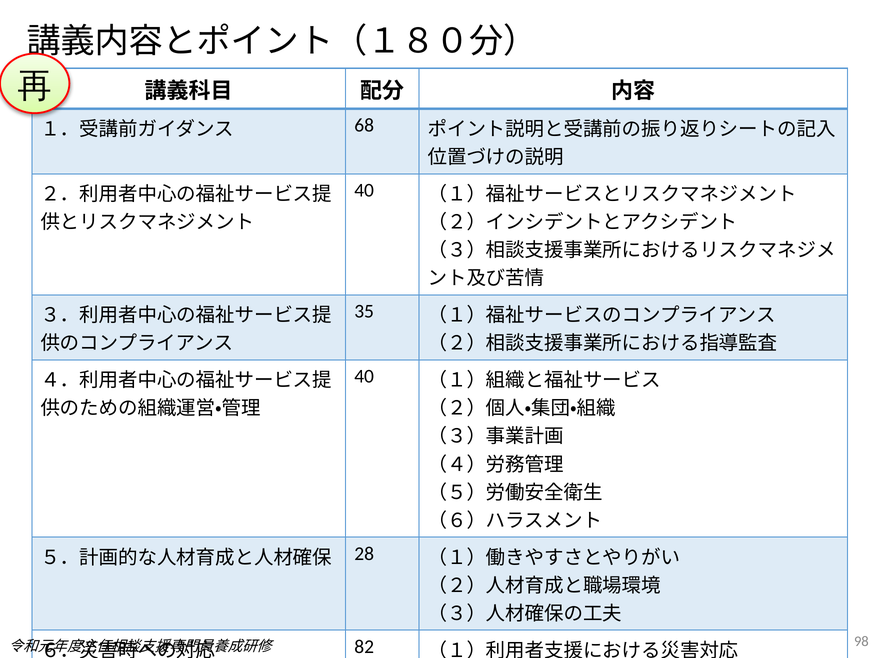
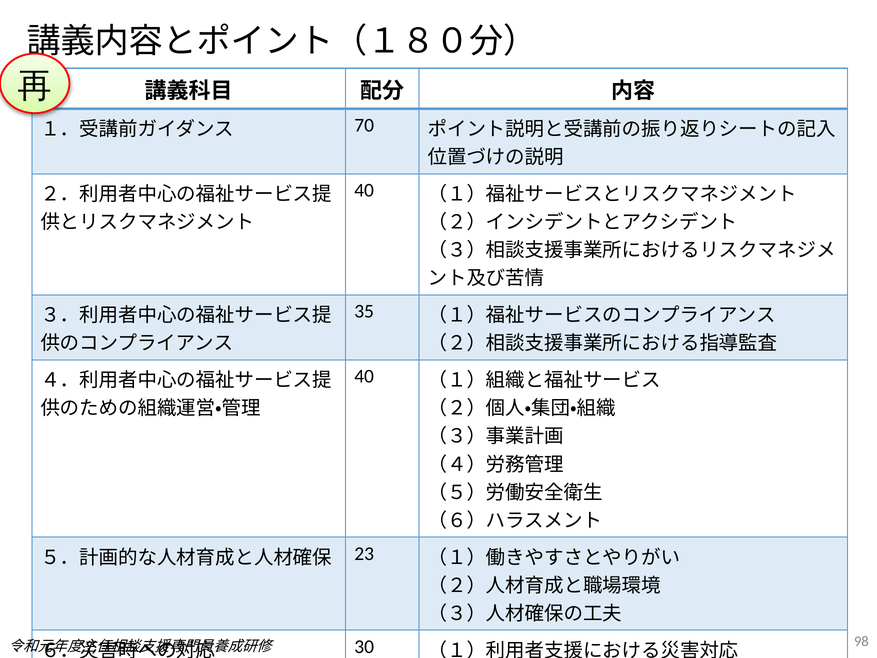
68: 68 -> 70
28: 28 -> 23
82: 82 -> 30
